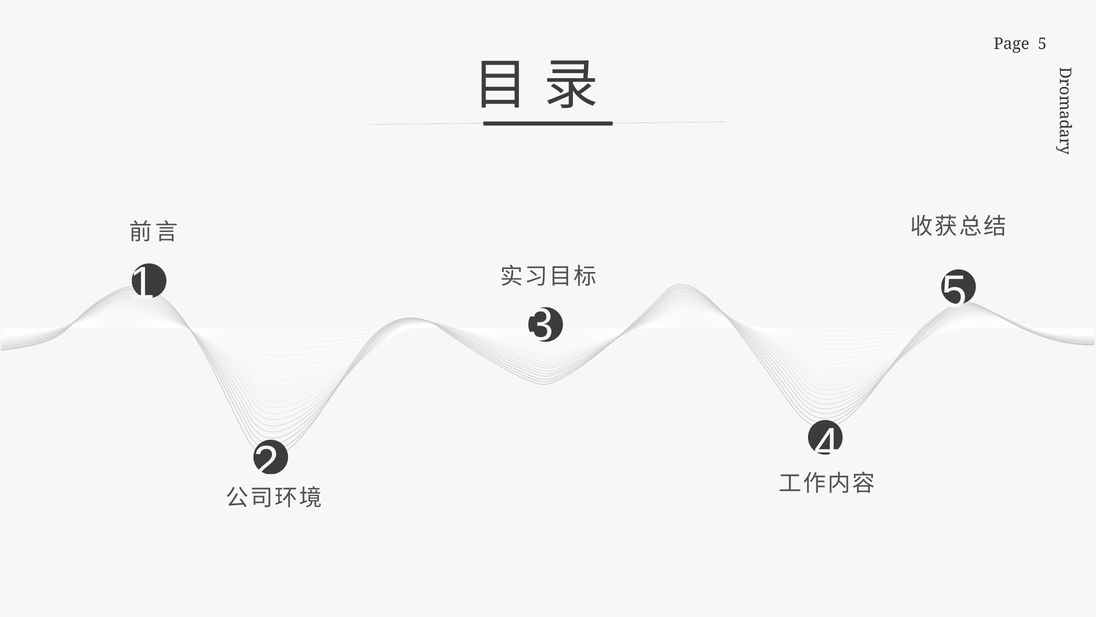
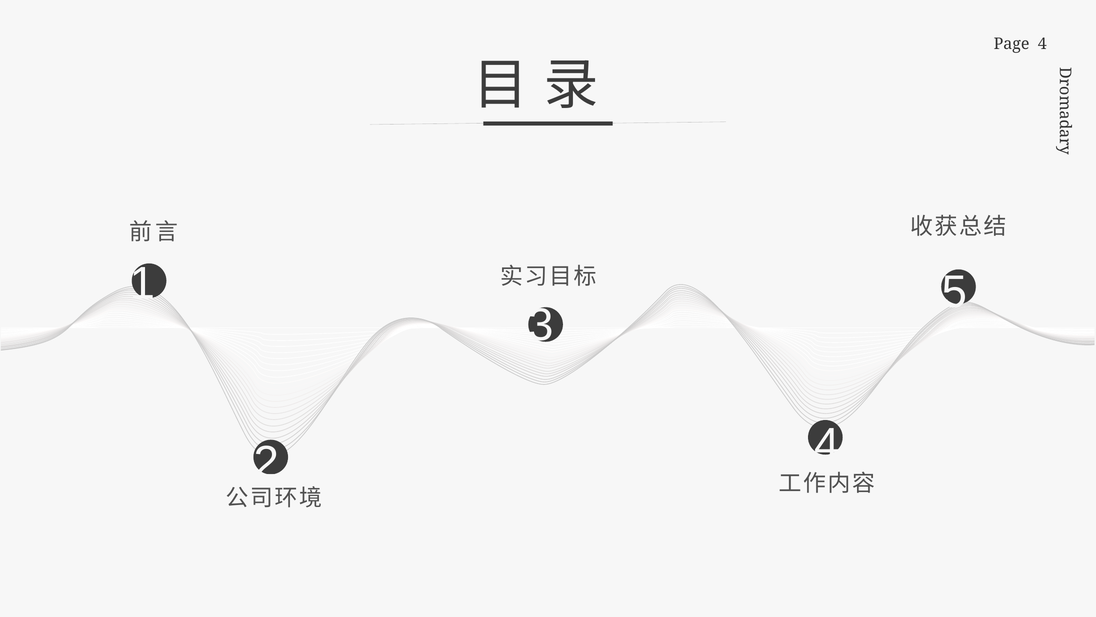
5 at (1042, 44): 5 -> 4
